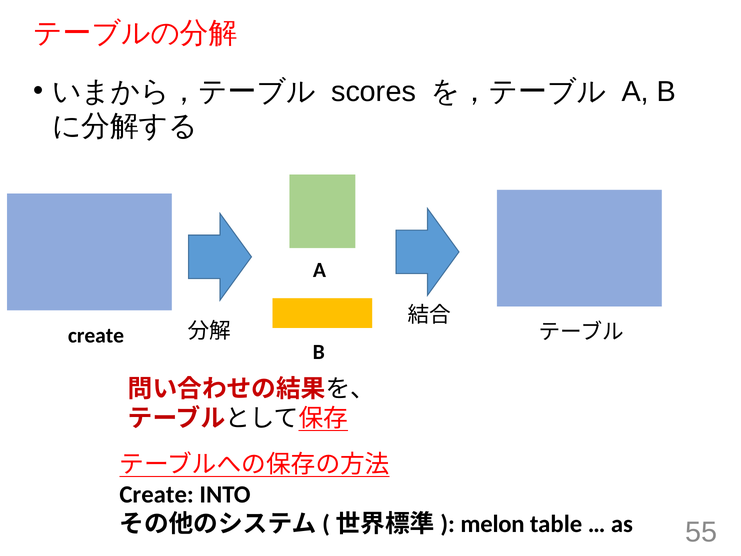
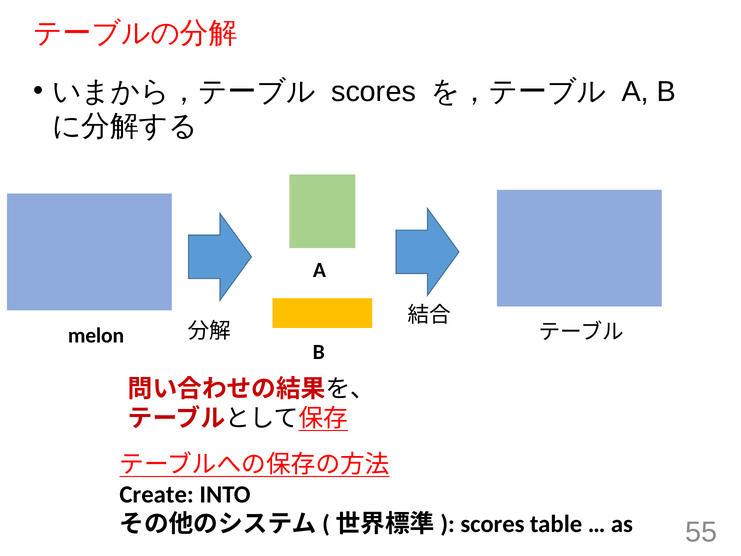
create at (96, 335): create -> melon
melon at (493, 524): melon -> scores
